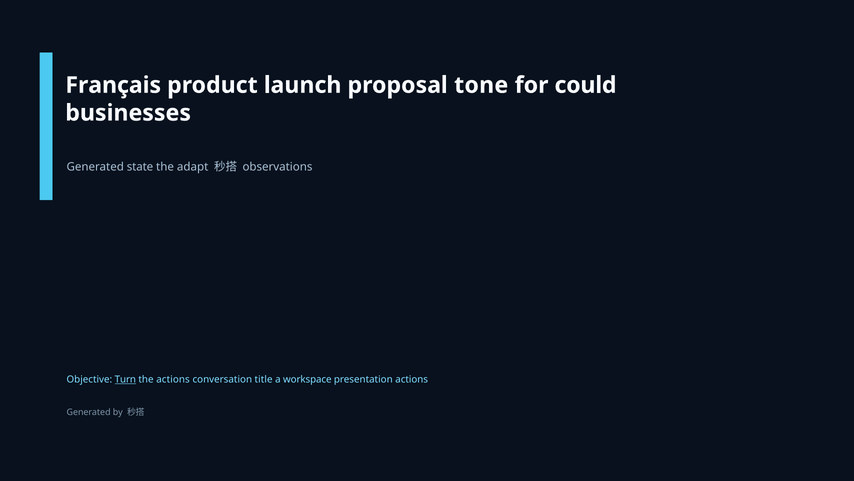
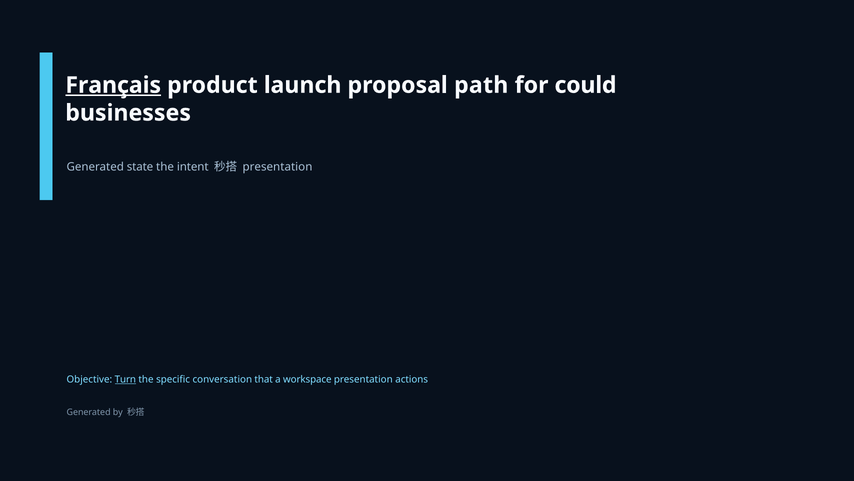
Français underline: none -> present
tone: tone -> path
adapt: adapt -> intent
observations at (277, 167): observations -> presentation
the actions: actions -> specific
title: title -> that
